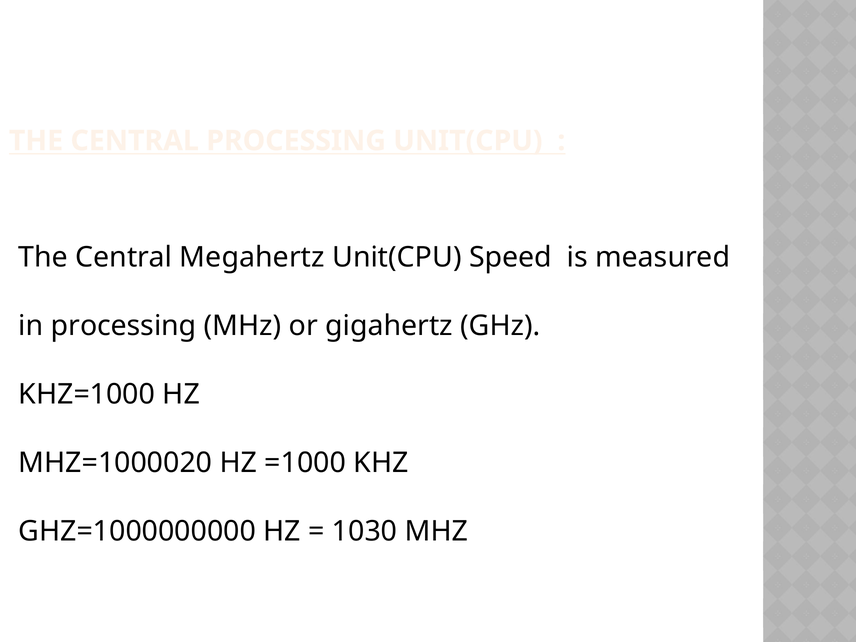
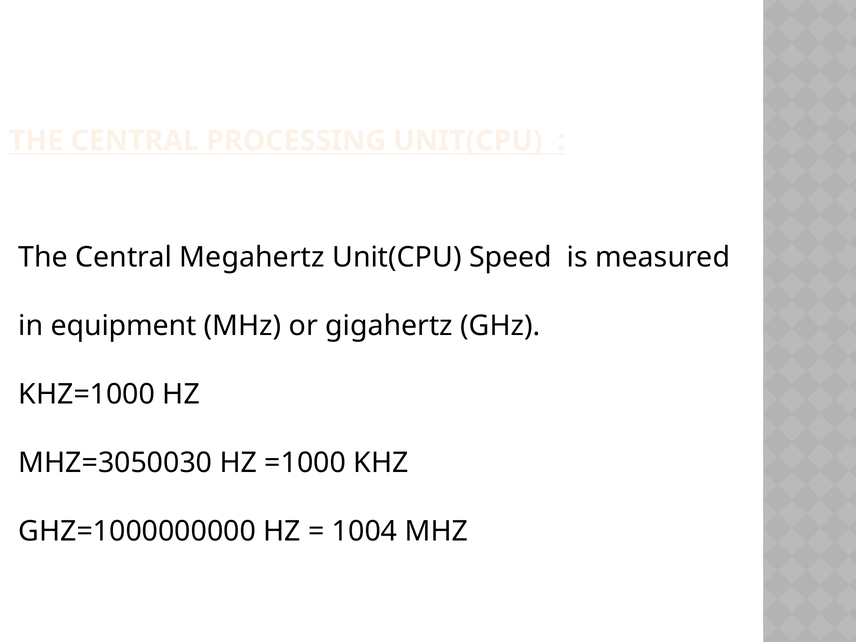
in processing: processing -> equipment
MHZ=1000020: MHZ=1000020 -> MHZ=3050030
1030: 1030 -> 1004
